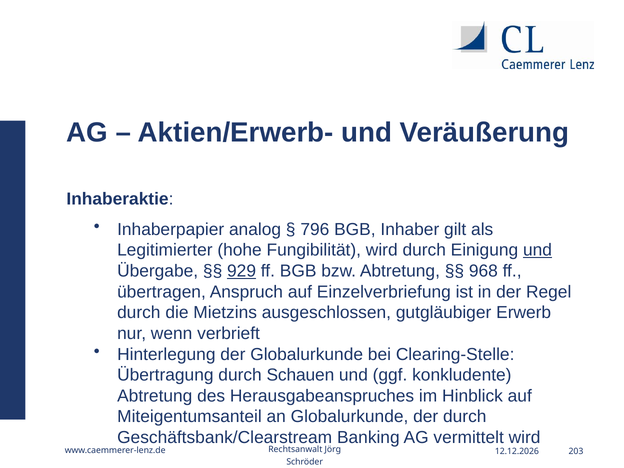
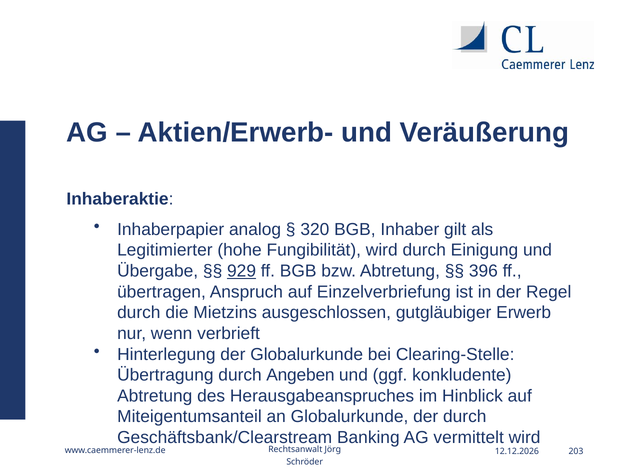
796: 796 -> 320
und at (537, 250) underline: present -> none
968: 968 -> 396
Schauen: Schauen -> Angeben
